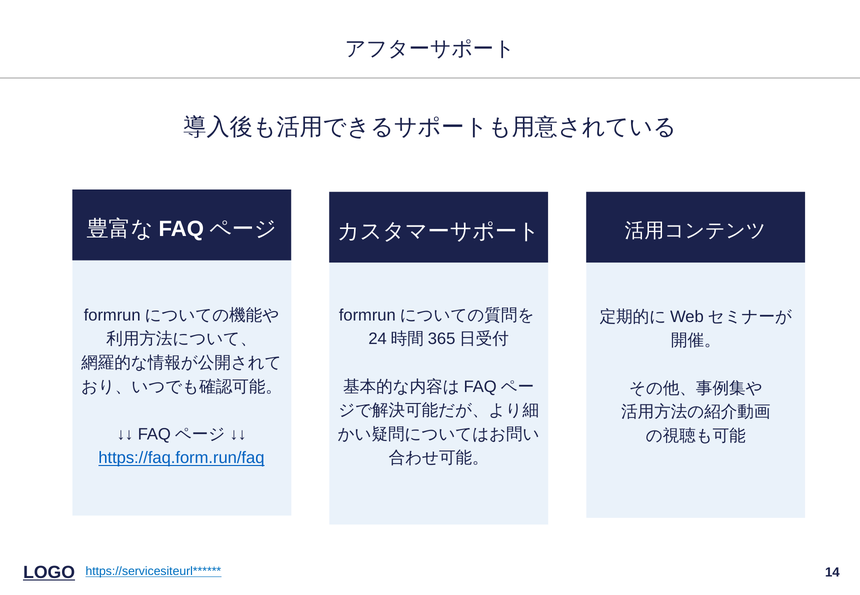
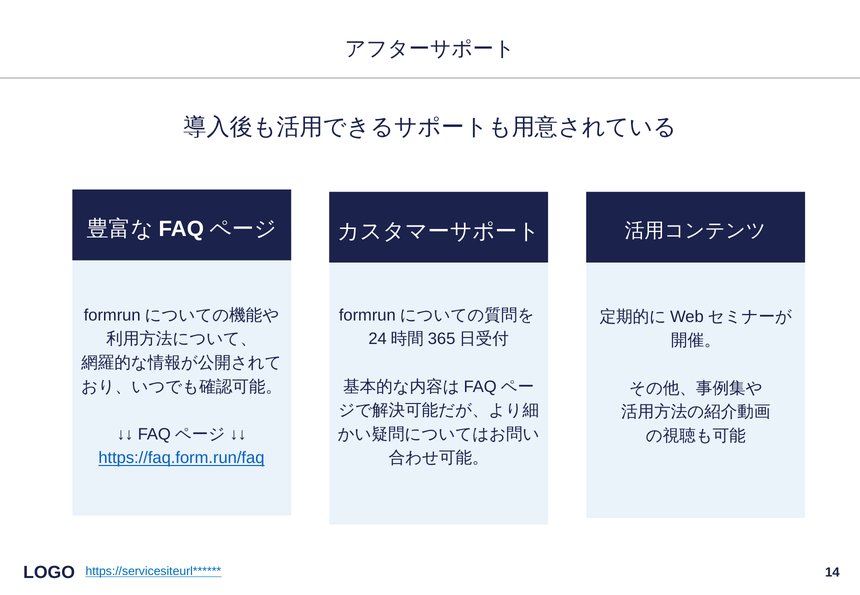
LOGO underline: present -> none
